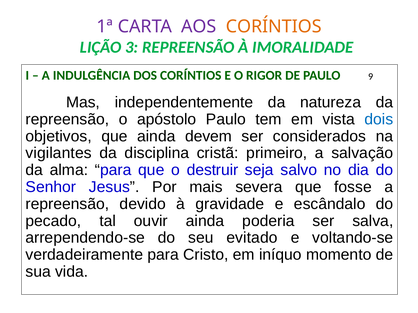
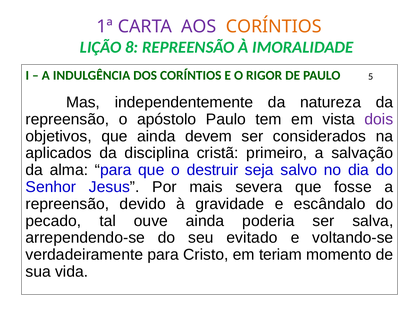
3: 3 -> 8
9: 9 -> 5
dois colour: blue -> purple
vigilantes: vigilantes -> aplicados
ouvir: ouvir -> ouve
iníquo: iníquo -> teriam
